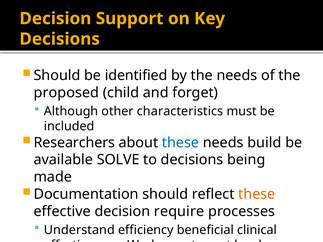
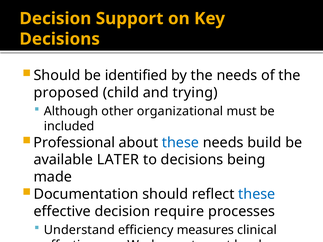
forget: forget -> trying
characteristics: characteristics -> organizational
Researchers: Researchers -> Professional
SOLVE: SOLVE -> LATER
these at (257, 194) colour: orange -> blue
beneficial: beneficial -> measures
